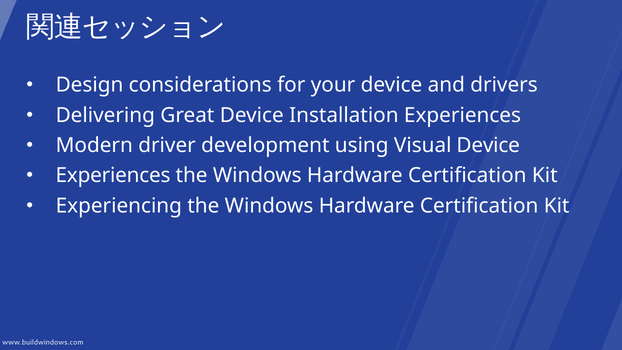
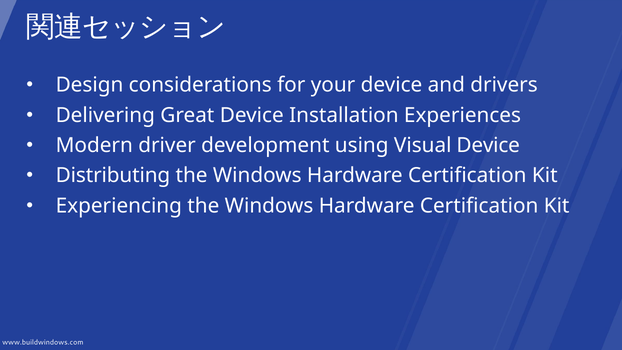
Experiences at (113, 176): Experiences -> Distributing
